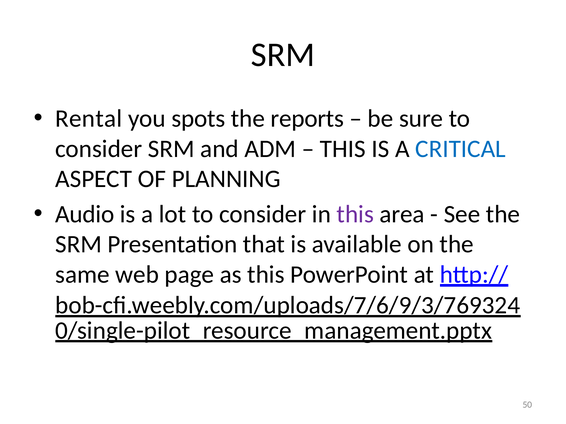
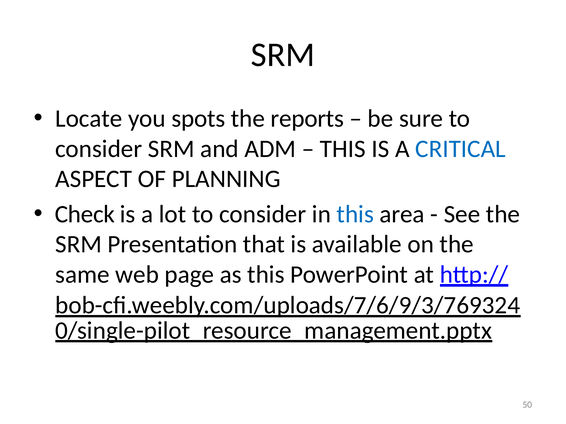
Rental: Rental -> Locate
Audio: Audio -> Check
this at (355, 214) colour: purple -> blue
